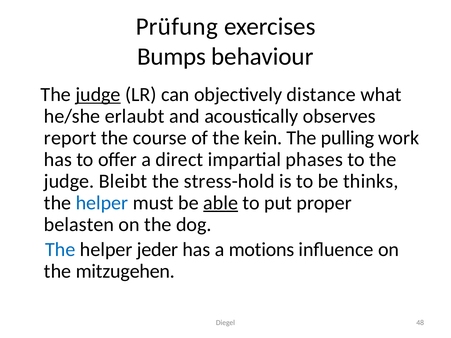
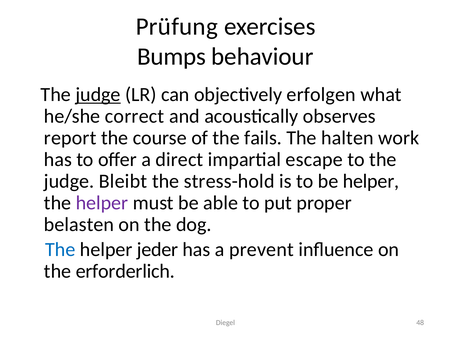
distance: distance -> erfolgen
erlaubt: erlaubt -> correct
kein: kein -> fails
pulling: pulling -> halten
phases: phases -> escape
be thinks: thinks -> helper
helper at (102, 203) colour: blue -> purple
able underline: present -> none
motions: motions -> prevent
mitzugehen: mitzugehen -> erforderlich
